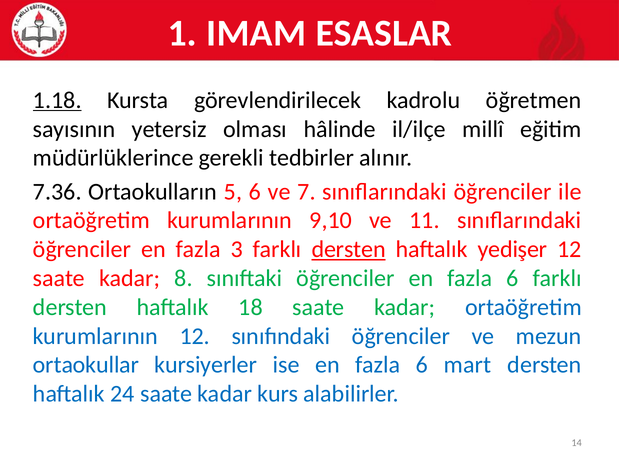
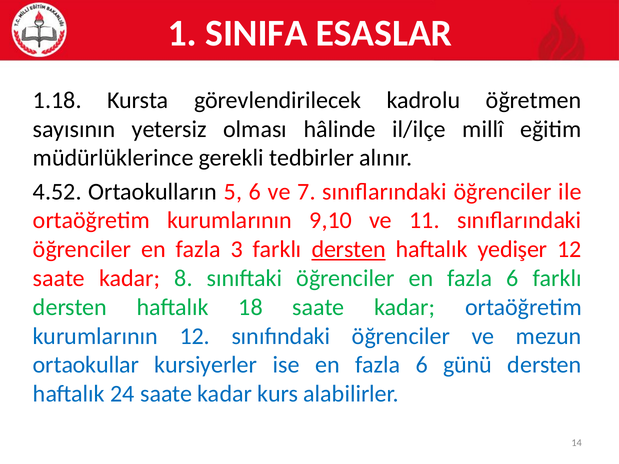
IMAM: IMAM -> SINIFA
1.18 underline: present -> none
7.36: 7.36 -> 4.52
mart: mart -> günü
